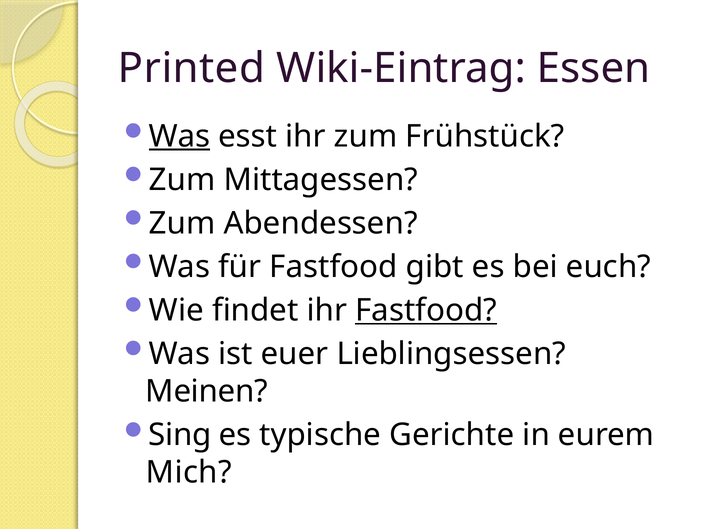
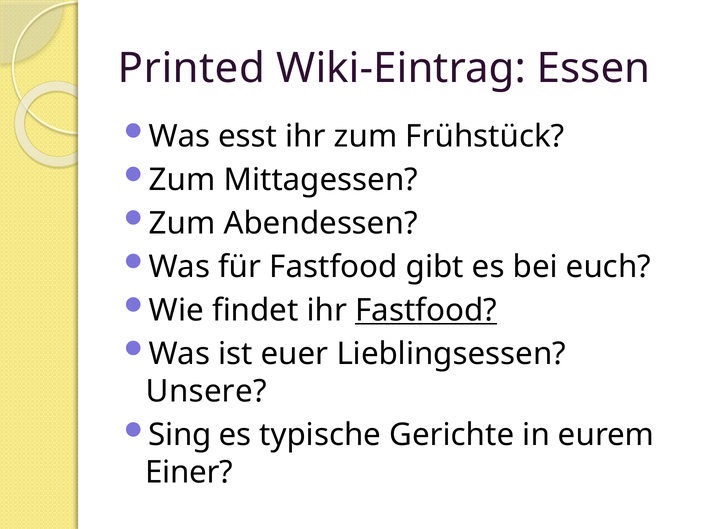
Was at (180, 136) underline: present -> none
Meinen: Meinen -> Unsere
Mich: Mich -> Einer
